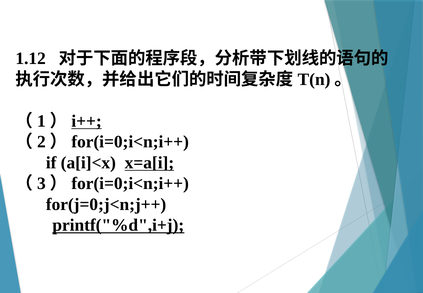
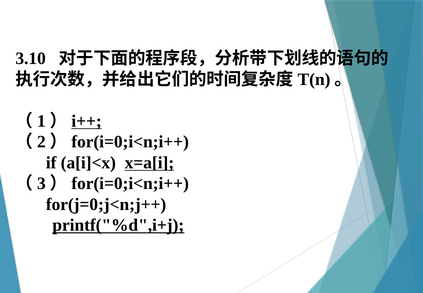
1.12: 1.12 -> 3.10
